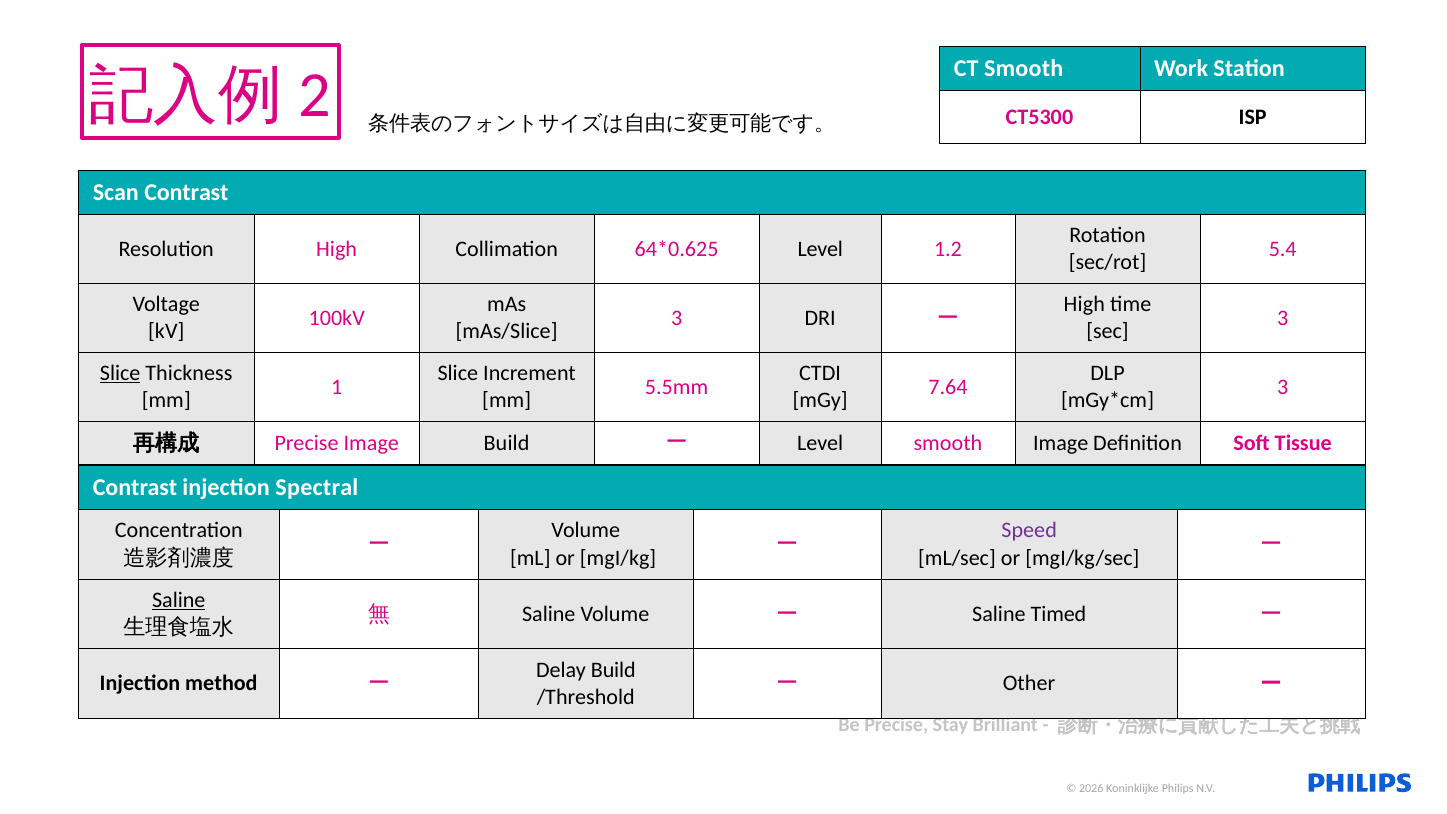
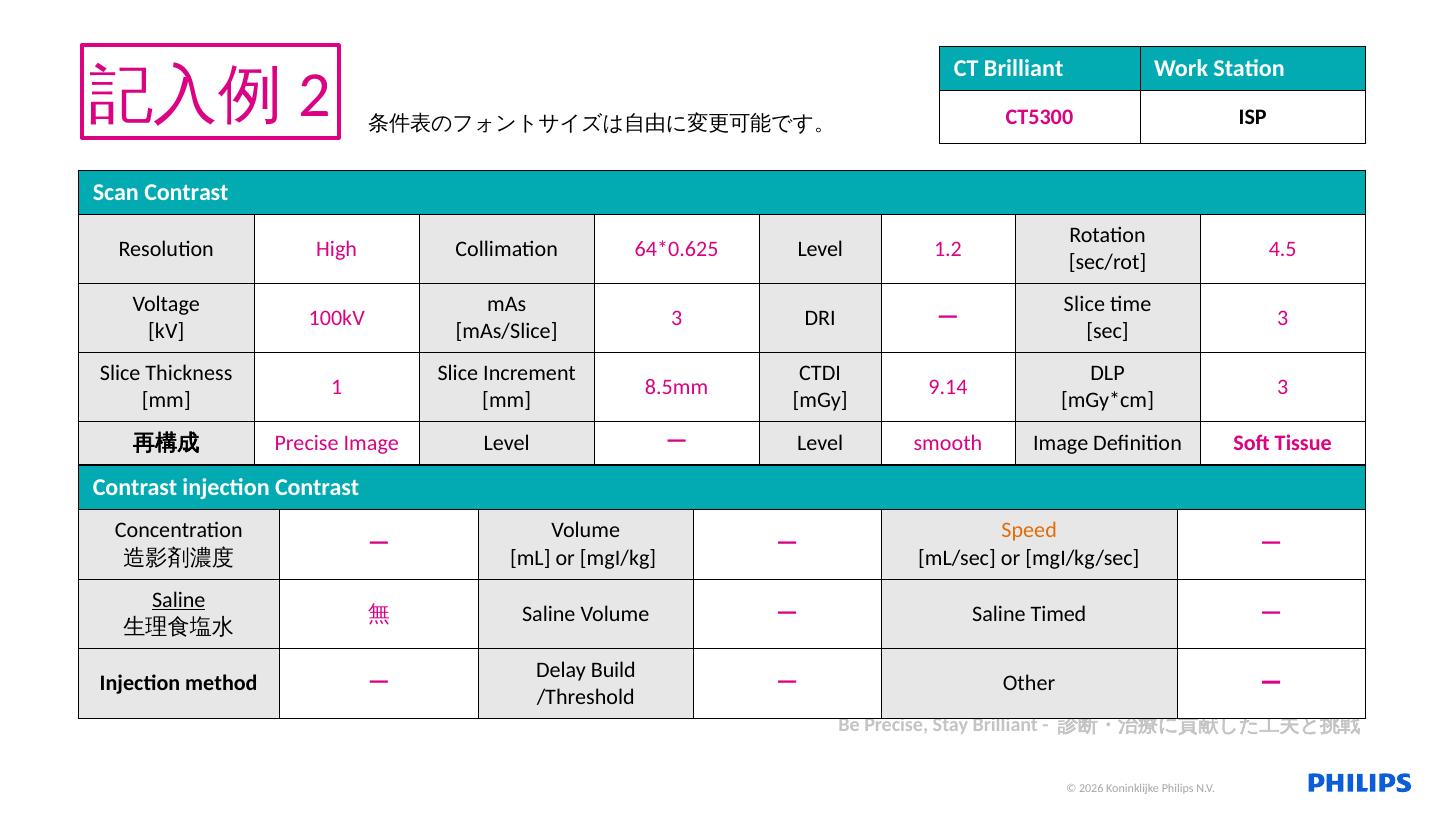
CT Smooth: Smooth -> Brilliant
5.4: 5.4 -> 4.5
High at (1084, 304): High -> Slice
Slice at (120, 373) underline: present -> none
5.5mm: 5.5mm -> 8.5mm
7.64: 7.64 -> 9.14
Image Build: Build -> Level
injection Spectral: Spectral -> Contrast
Speed colour: purple -> orange
